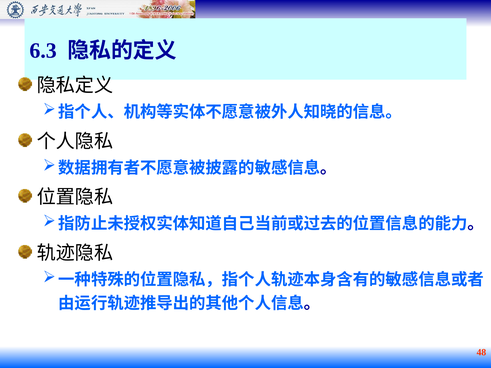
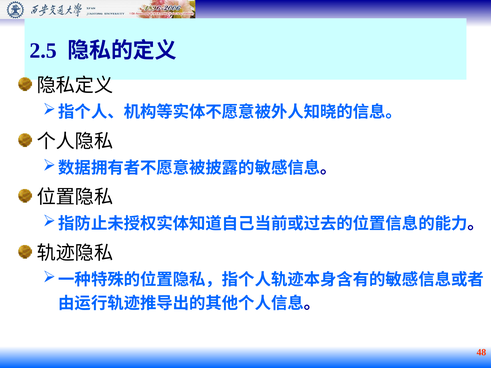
6.3: 6.3 -> 2.5
